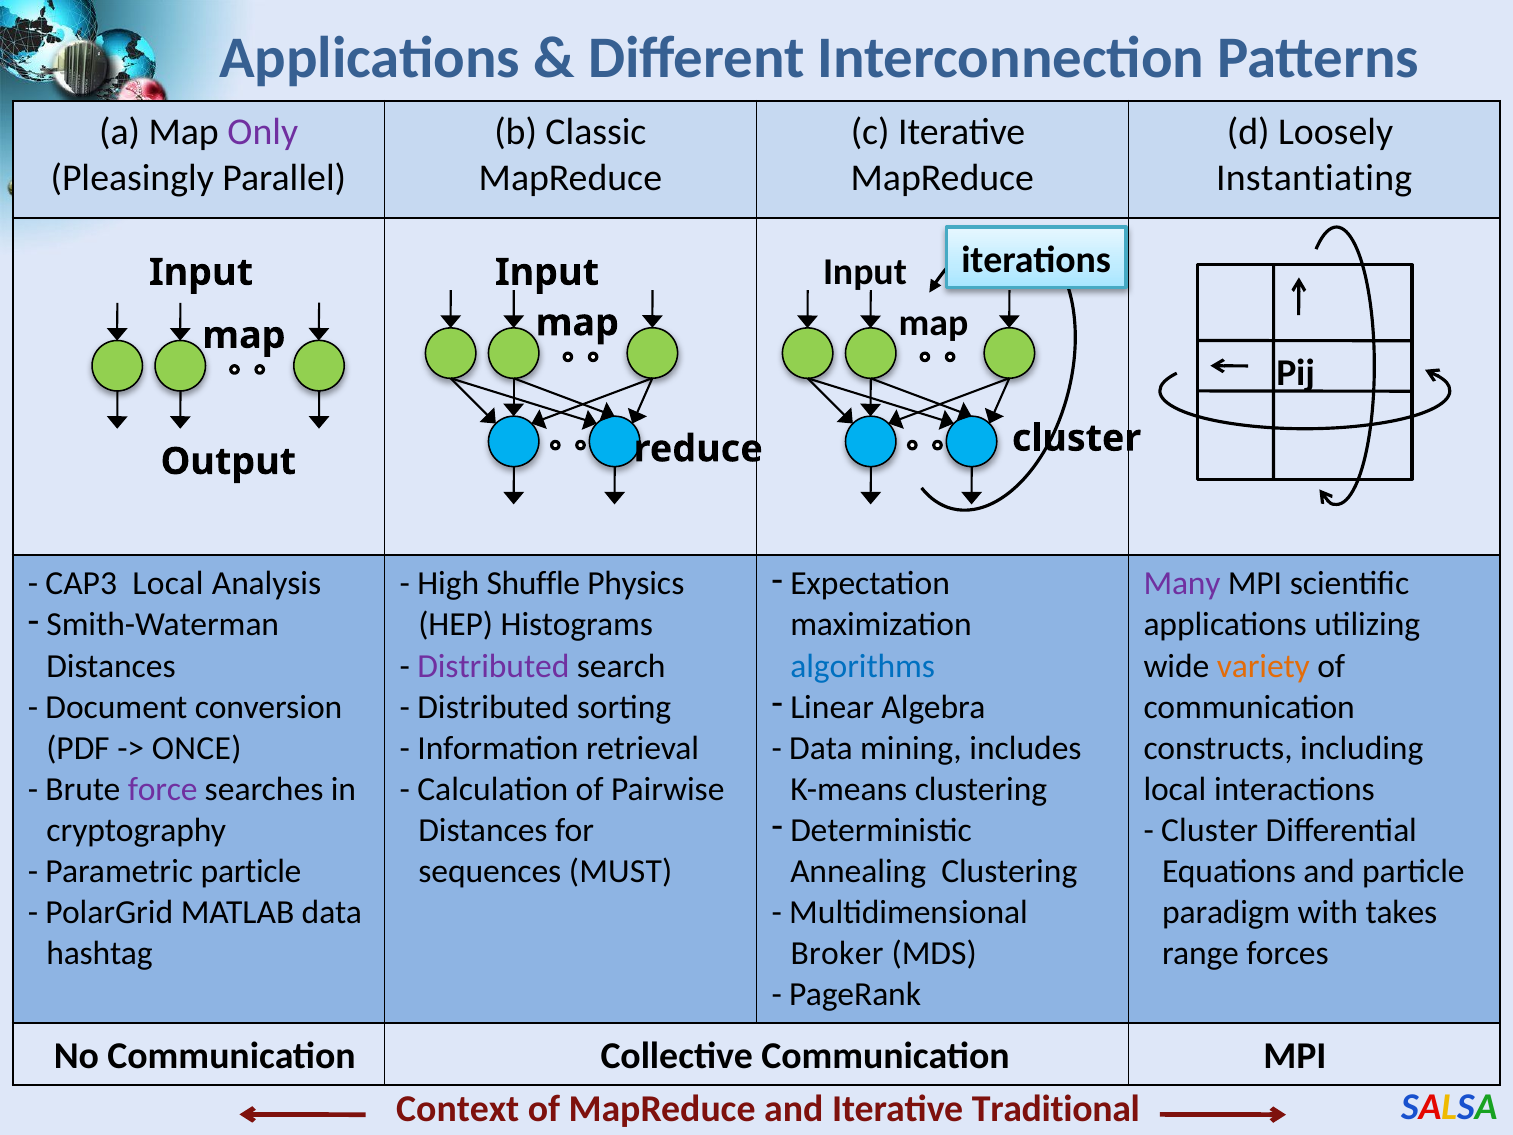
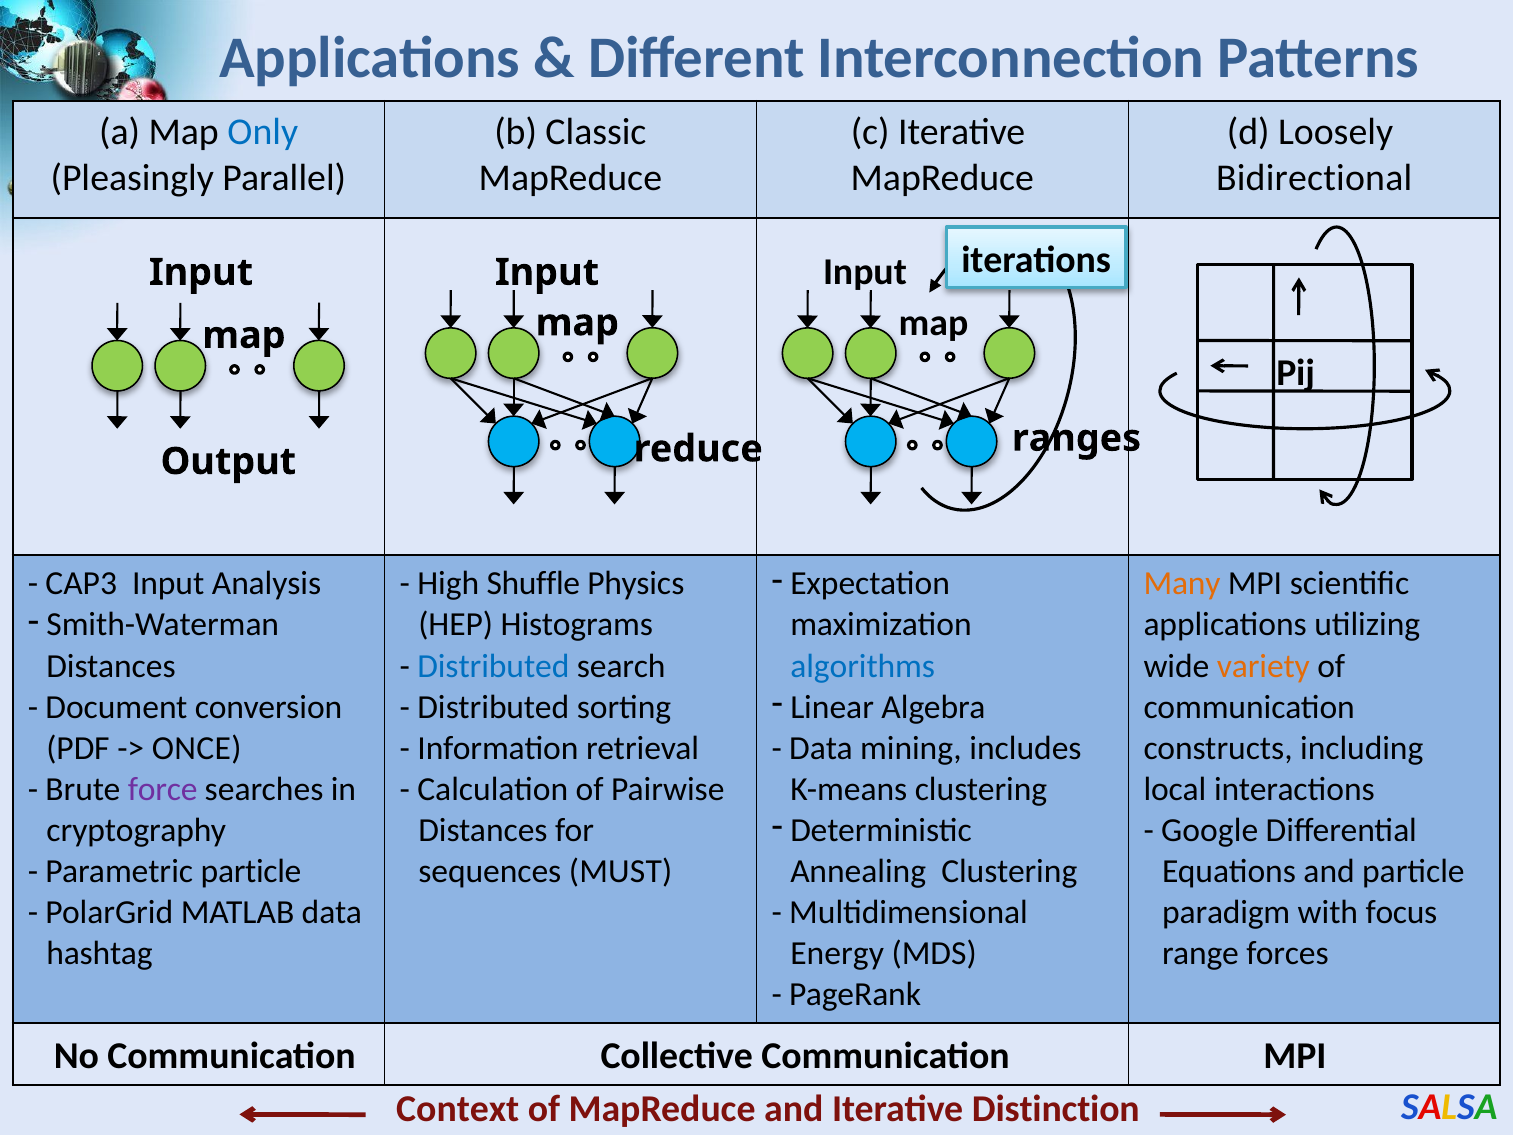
Only colour: purple -> blue
Instantiating: Instantiating -> Bidirectional
cluster at (1077, 438): cluster -> ranges
CAP3 Local: Local -> Input
Many colour: purple -> orange
Distributed at (493, 666) colour: purple -> blue
Cluster at (1210, 830): Cluster -> Google
takes: takes -> focus
Broker: Broker -> Energy
Traditional: Traditional -> Distinction
